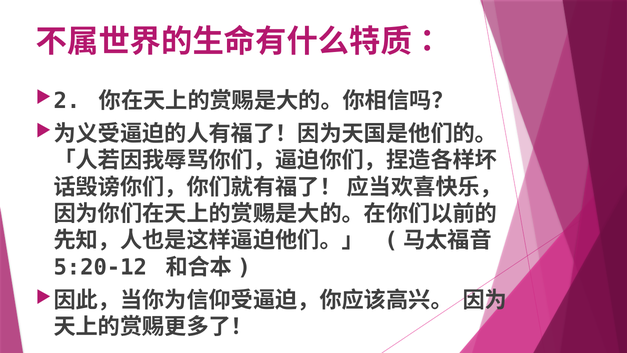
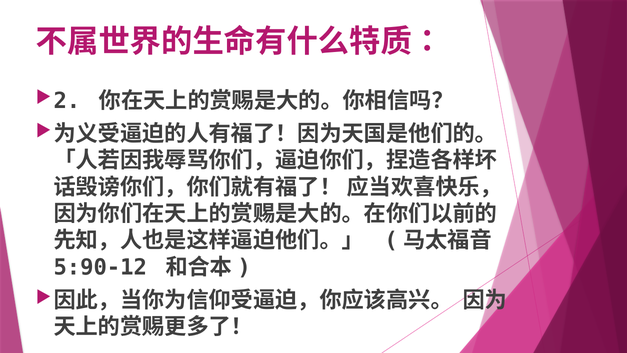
5:20-12: 5:20-12 -> 5:90-12
